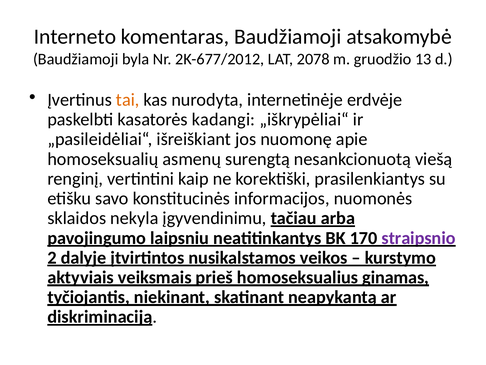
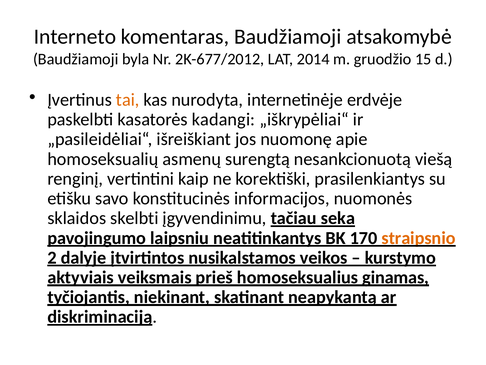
2078: 2078 -> 2014
13: 13 -> 15
nekyla: nekyla -> skelbti
arba: arba -> seka
straipsnio colour: purple -> orange
